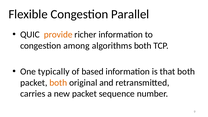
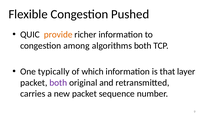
Parallel: Parallel -> Pushed
based: based -> which
that both: both -> layer
both at (58, 83) colour: orange -> purple
